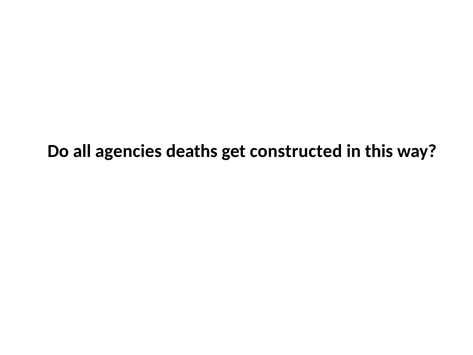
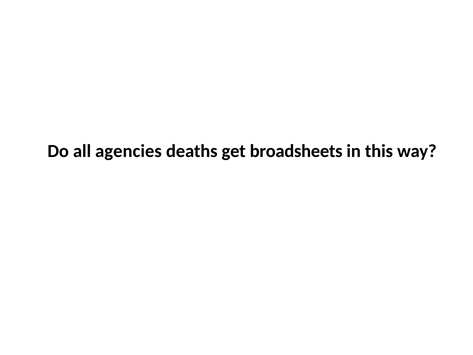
constructed: constructed -> broadsheets
